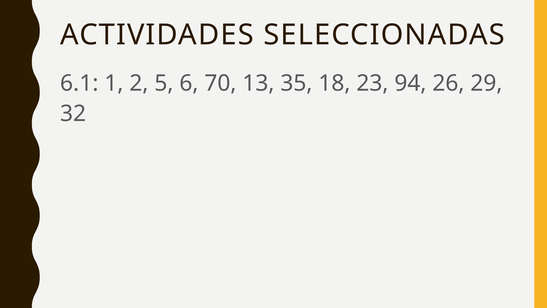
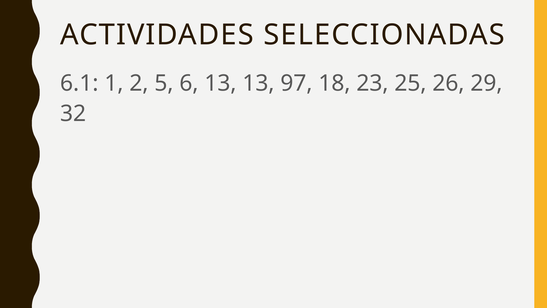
6 70: 70 -> 13
35: 35 -> 97
94: 94 -> 25
